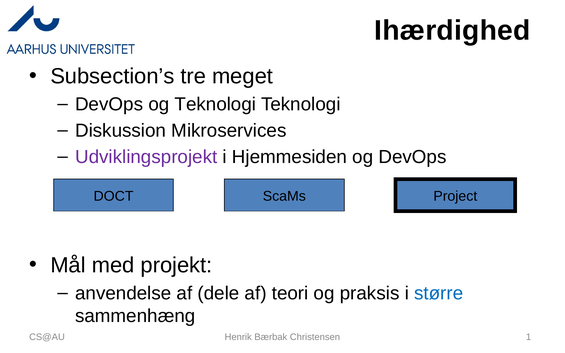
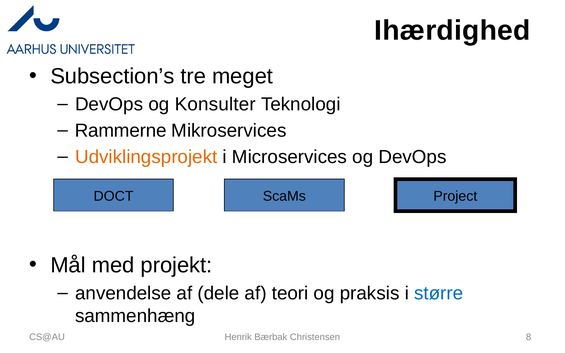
og Teknologi: Teknologi -> Konsulter
Diskussion: Diskussion -> Rammerne
Udviklingsprojekt colour: purple -> orange
Hjemmesiden: Hjemmesiden -> Microservices
1: 1 -> 8
